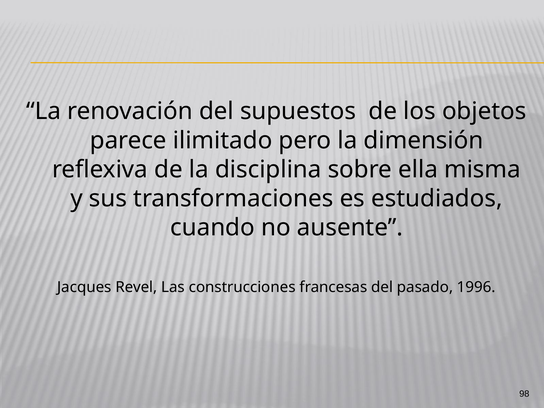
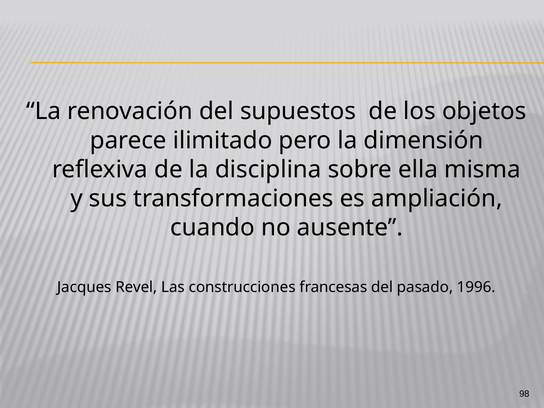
estudiados: estudiados -> ampliación
